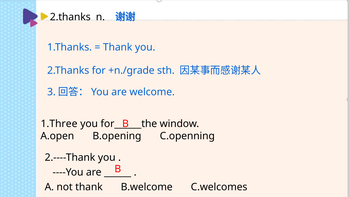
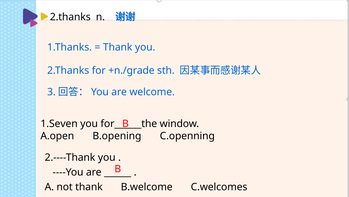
1.Three: 1.Three -> 1.Seven
